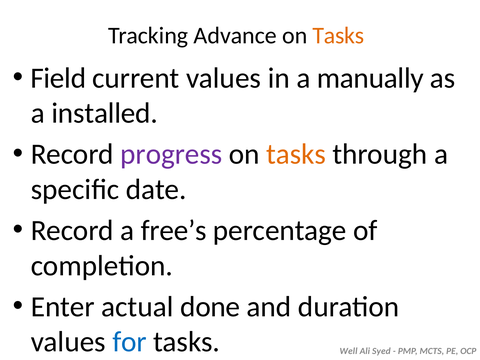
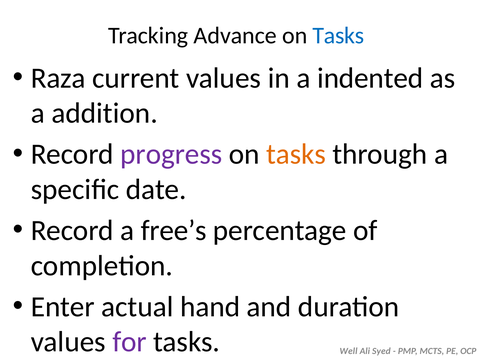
Tasks at (338, 36) colour: orange -> blue
Field: Field -> Raza
manually: manually -> indented
installed: installed -> addition
done: done -> hand
for colour: blue -> purple
